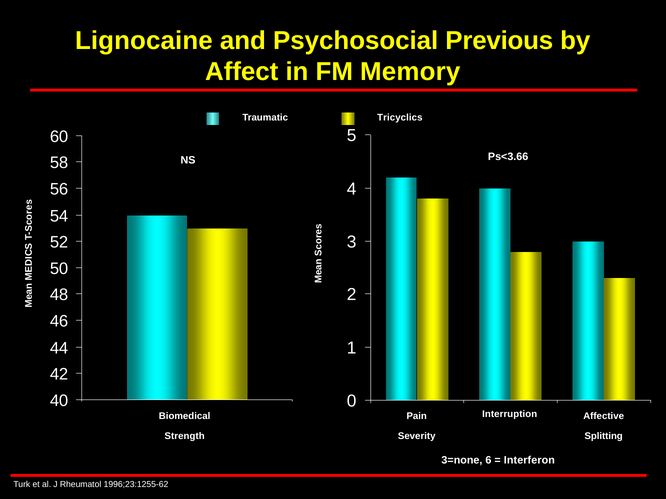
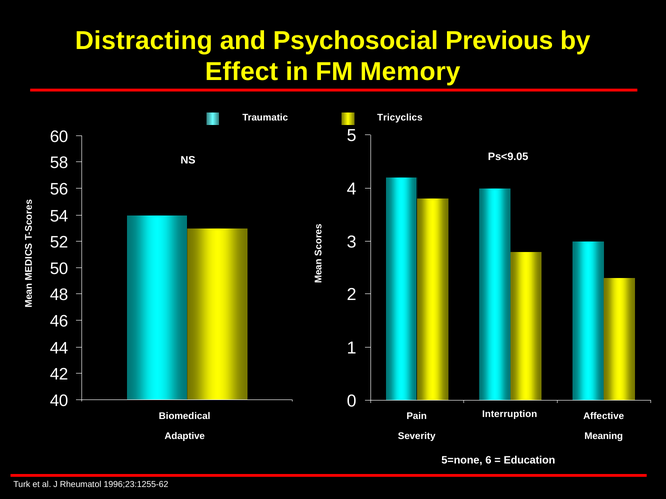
Lignocaine: Lignocaine -> Distracting
Affect: Affect -> Effect
Ps<3.66: Ps<3.66 -> Ps<9.05
Strength: Strength -> Adaptive
Splitting: Splitting -> Meaning
3=none: 3=none -> 5=none
Interferon: Interferon -> Education
